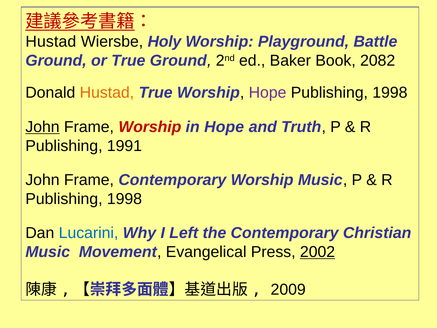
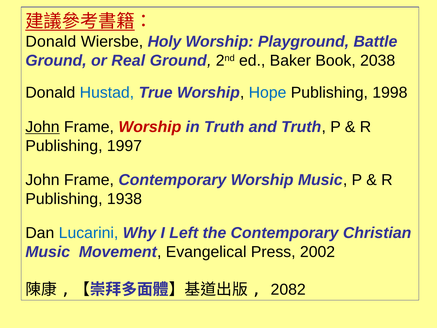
Hustad at (51, 42): Hustad -> Donald
or True: True -> Real
2082: 2082 -> 2038
Hustad at (107, 93) colour: orange -> blue
Hope at (268, 93) colour: purple -> blue
in Hope: Hope -> Truth
1991: 1991 -> 1997
1998 at (124, 199): 1998 -> 1938
2002 underline: present -> none
2009: 2009 -> 2082
